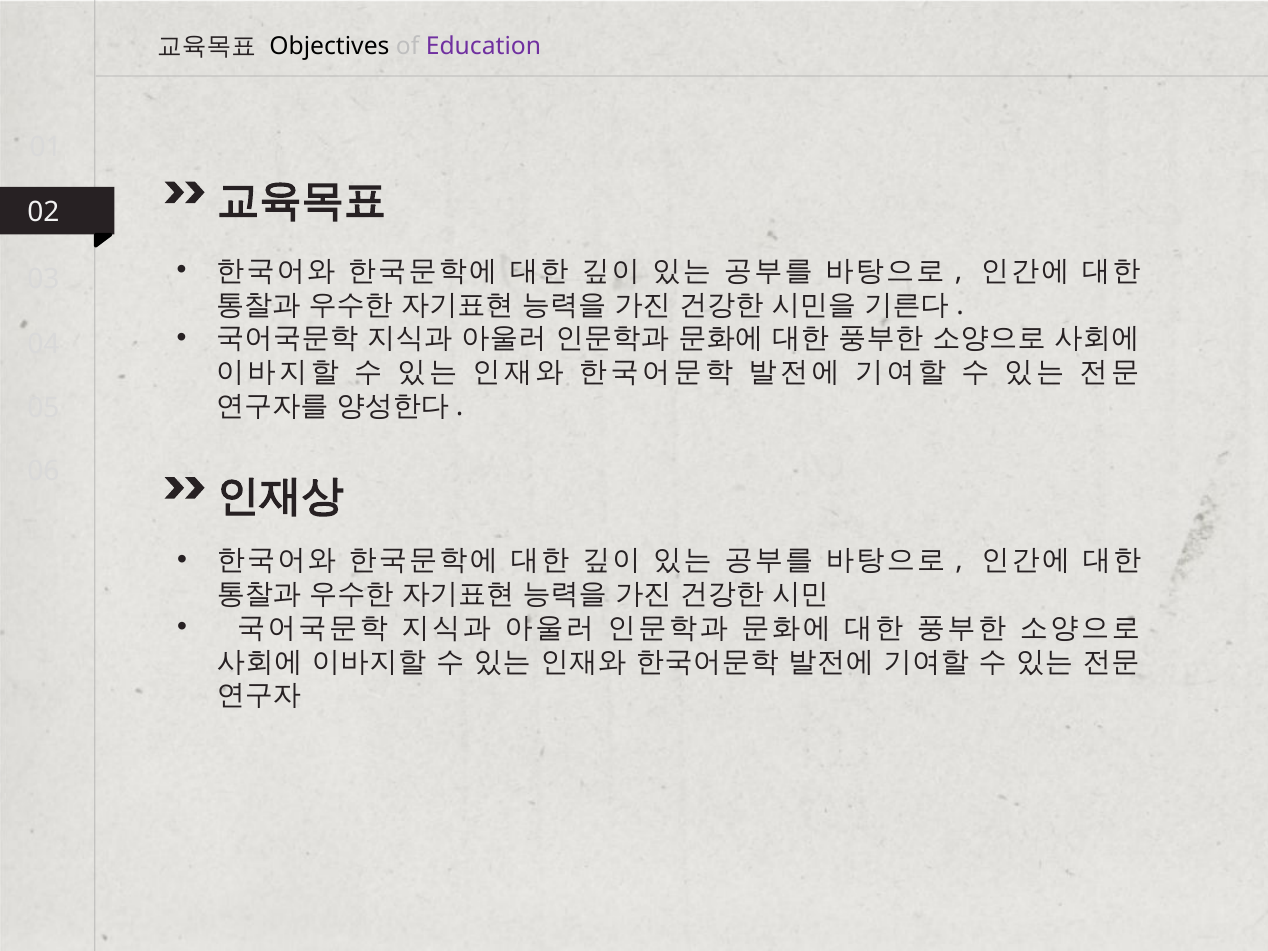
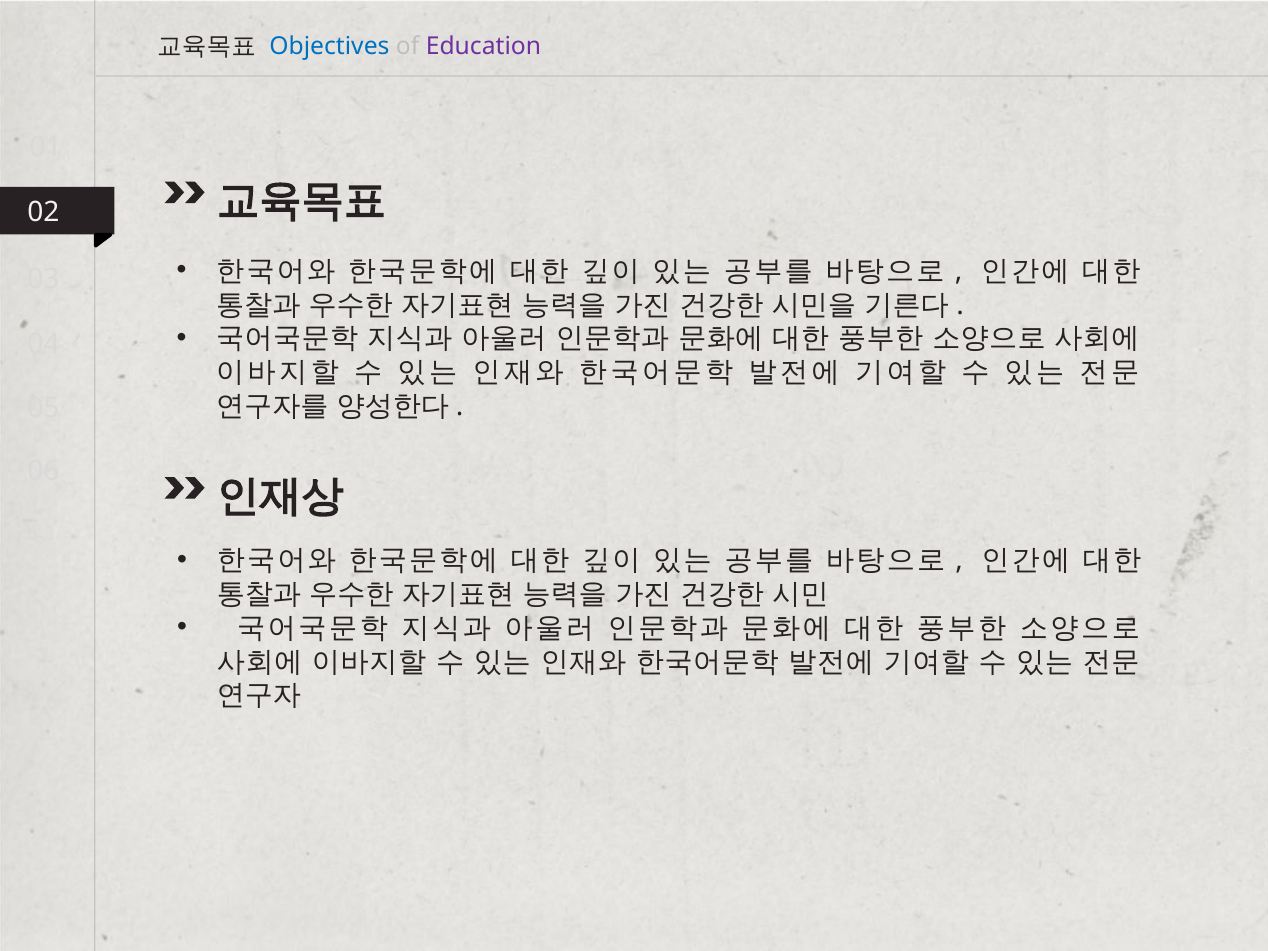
Objectives colour: black -> blue
